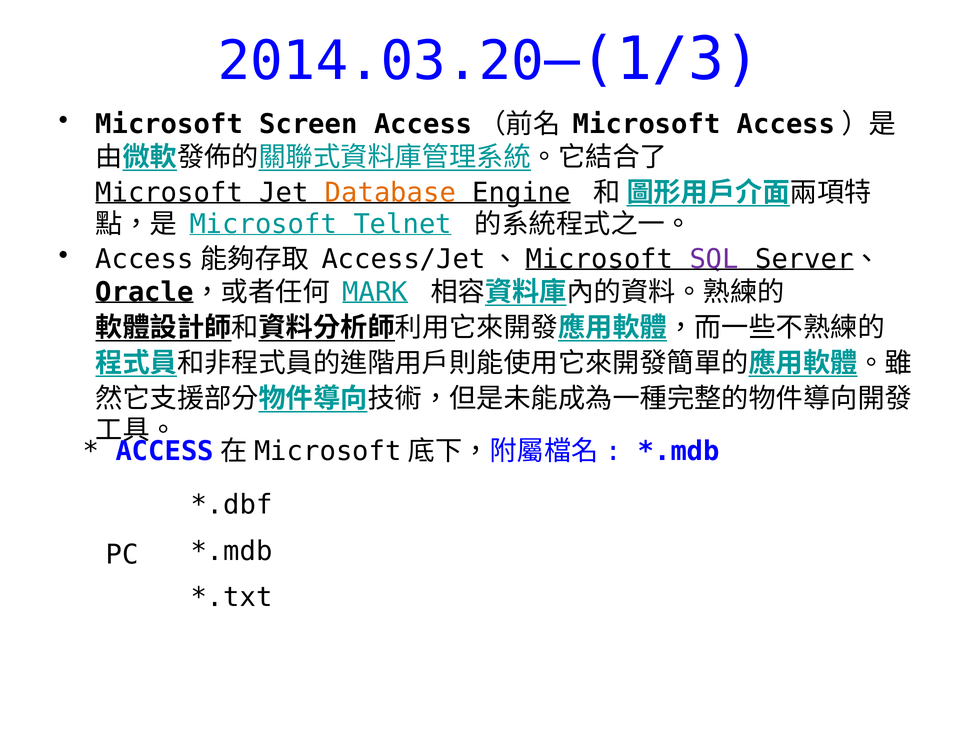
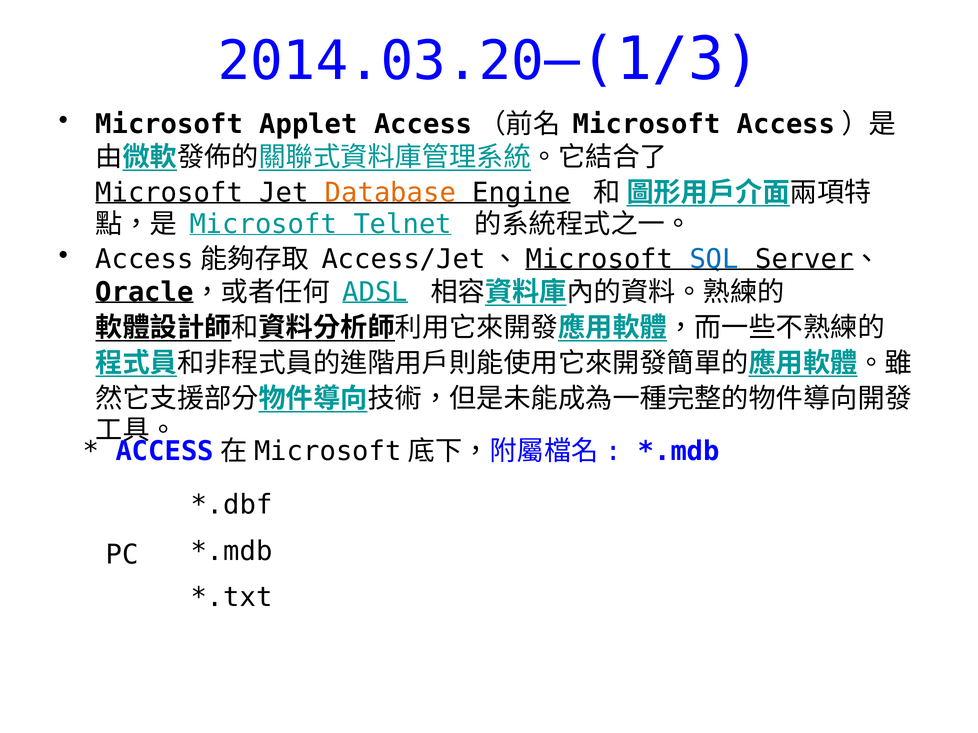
Screen: Screen -> Applet
SQL colour: purple -> blue
MARK: MARK -> ADSL
